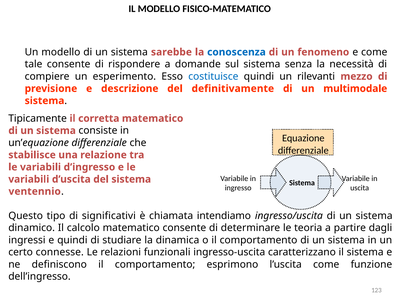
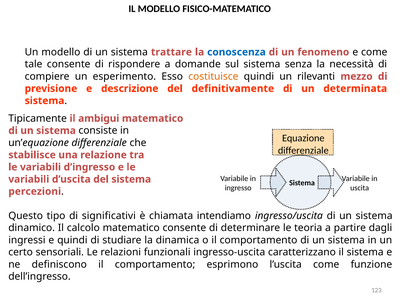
sarebbe: sarebbe -> trattare
costituisce colour: blue -> orange
multimodale: multimodale -> determinata
corretta: corretta -> ambigui
ventennio: ventennio -> percezioni
connesse: connesse -> sensoriali
